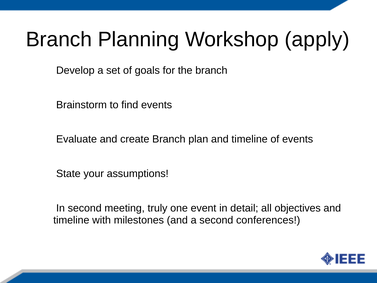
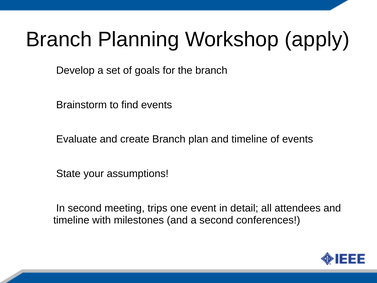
truly: truly -> trips
objectives: objectives -> attendees
